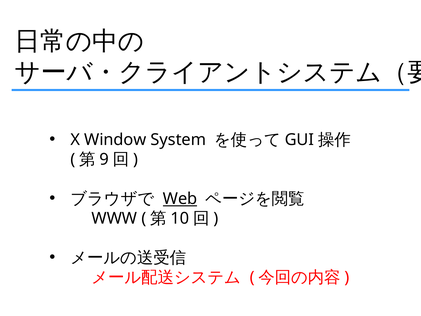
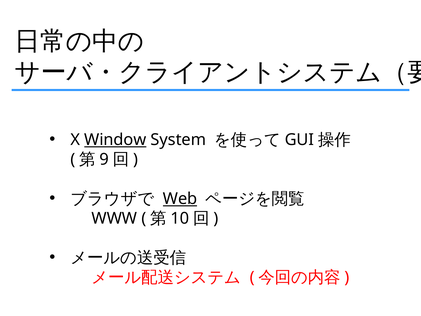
Window underline: none -> present
